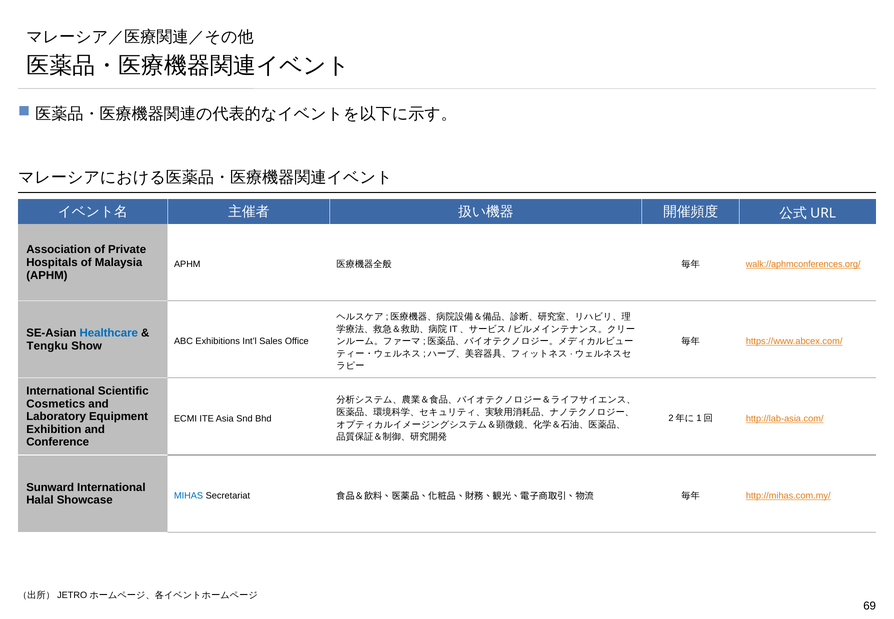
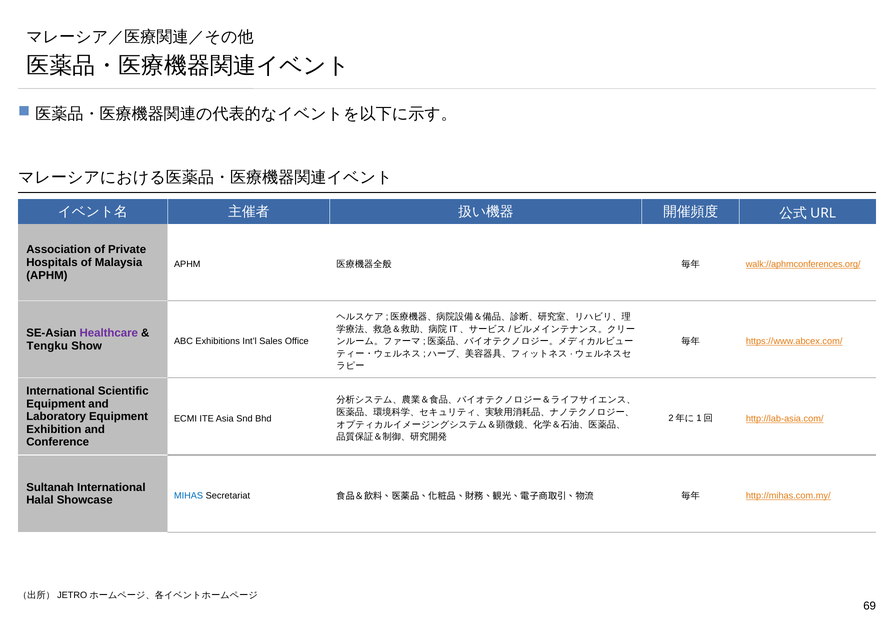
Healthcare colour: blue -> purple
Cosmetics at (56, 404): Cosmetics -> Equipment
Sunward: Sunward -> Sultanah
